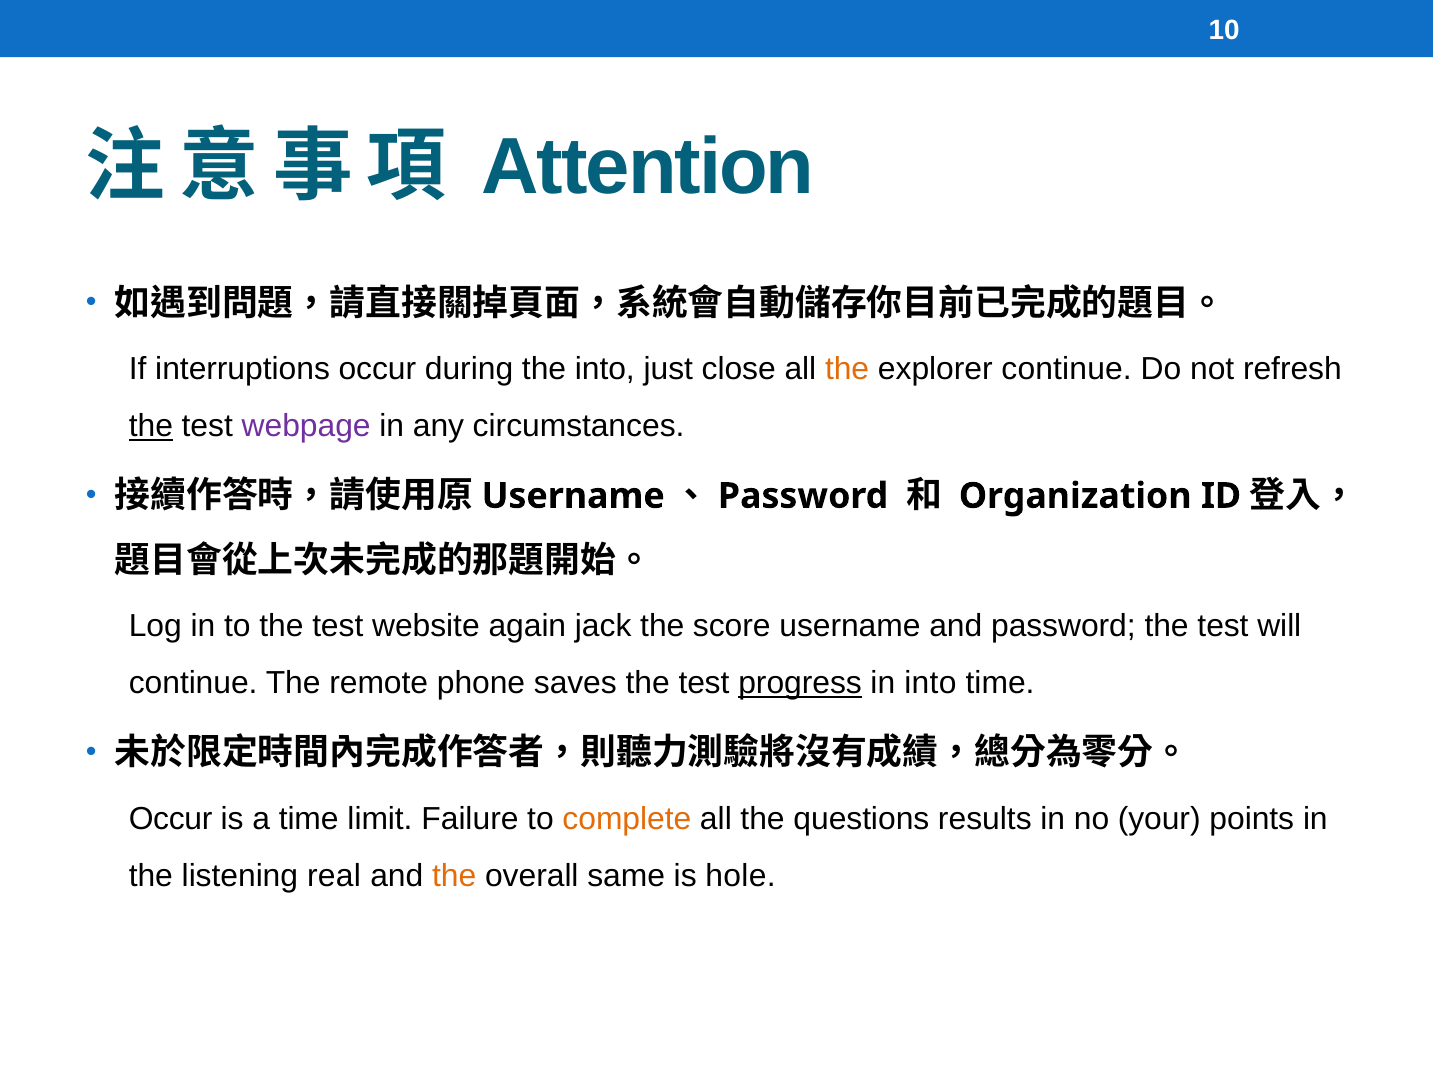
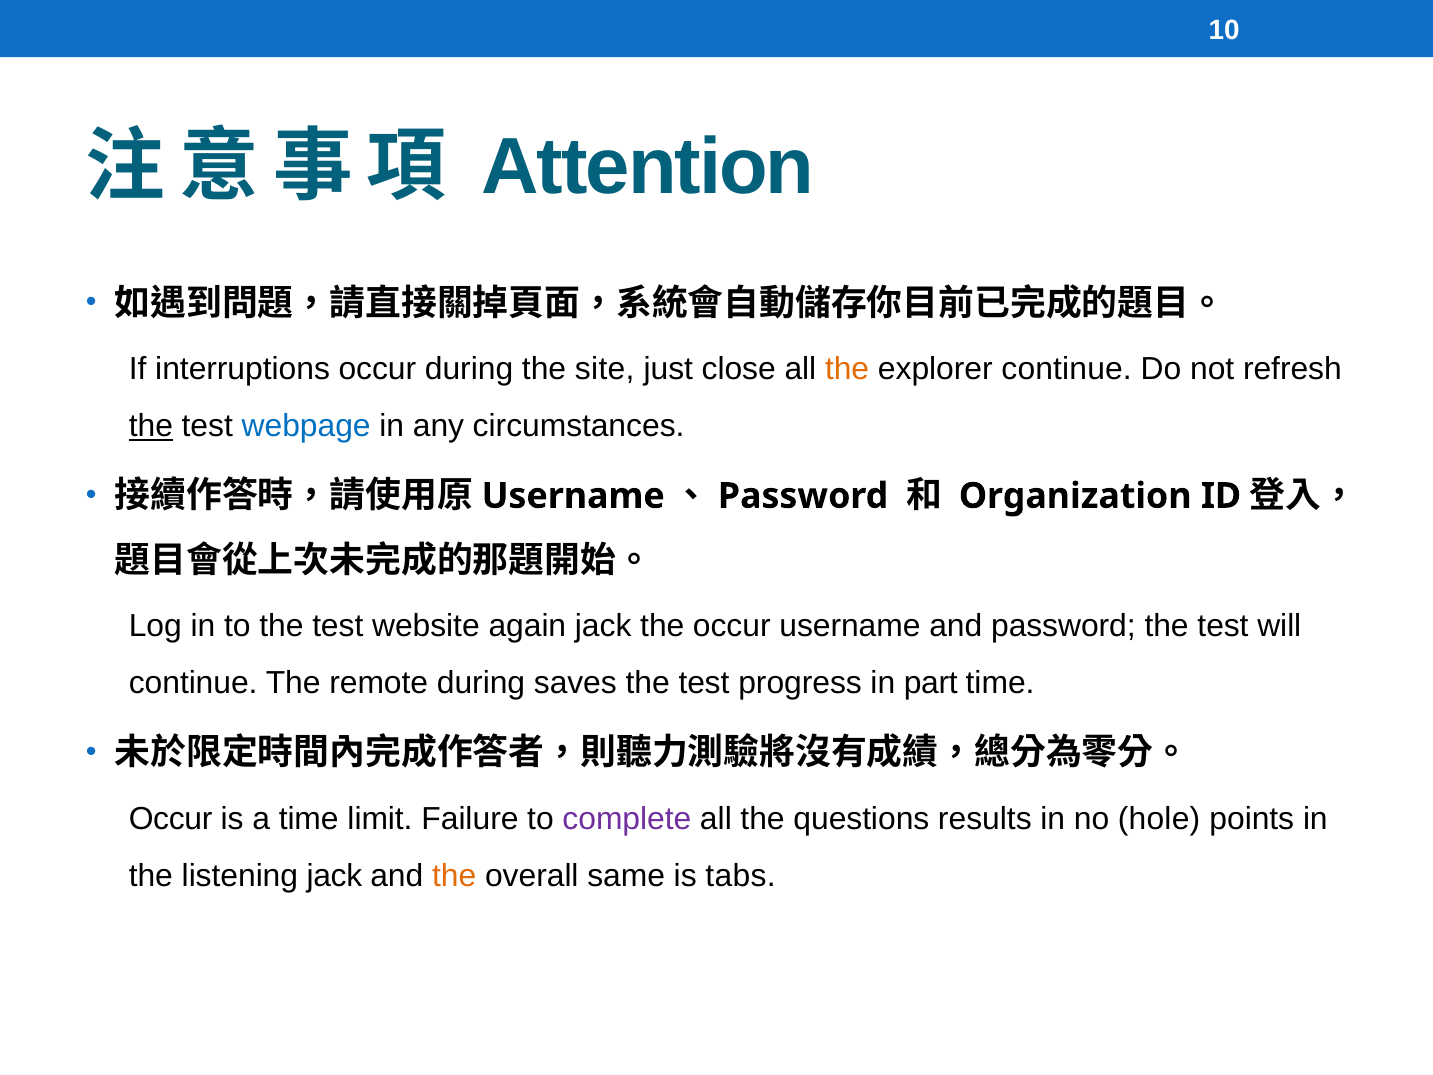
the into: into -> site
webpage colour: purple -> blue
the score: score -> occur
remote phone: phone -> during
progress underline: present -> none
in into: into -> part
complete colour: orange -> purple
your: your -> hole
listening real: real -> jack
hole: hole -> tabs
